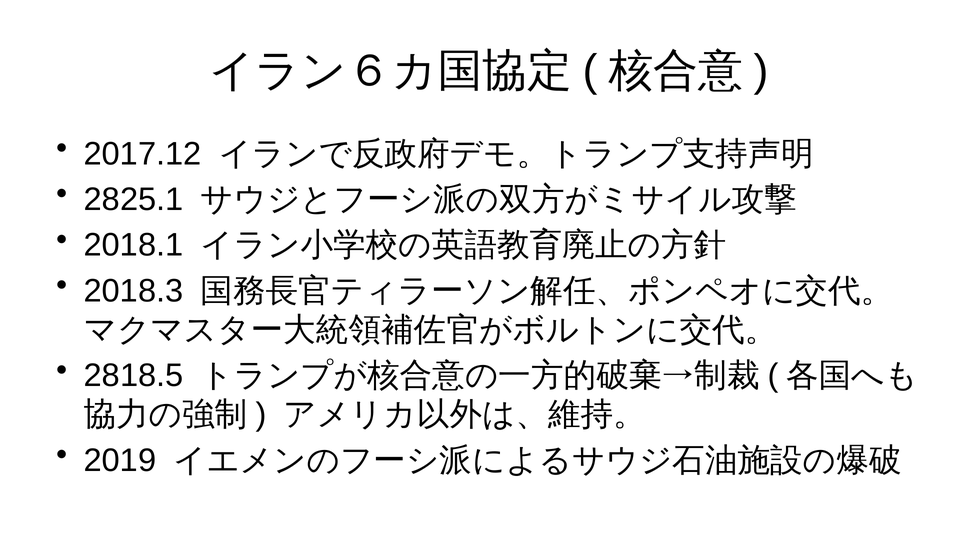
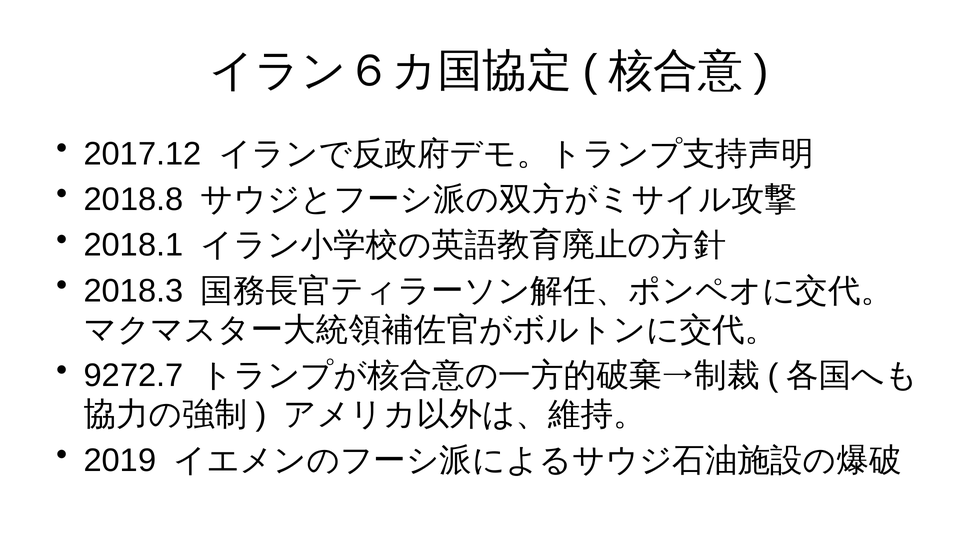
2825.1: 2825.1 -> 2018.8
2818.5: 2818.5 -> 9272.7
